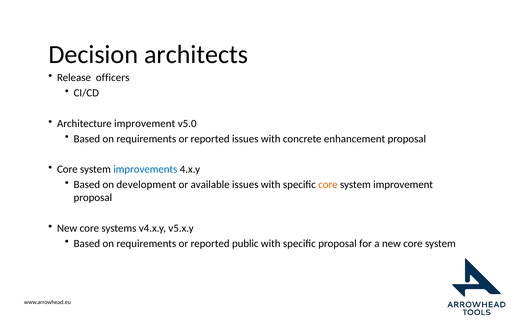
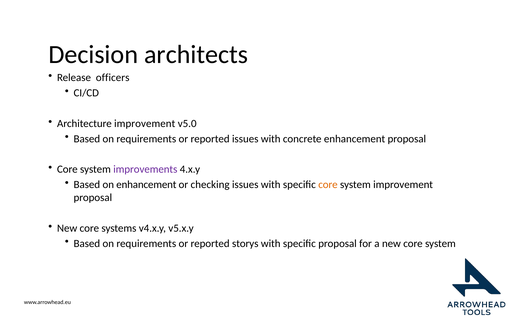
improvements colour: blue -> purple
on development: development -> enhancement
available: available -> checking
public: public -> storys
